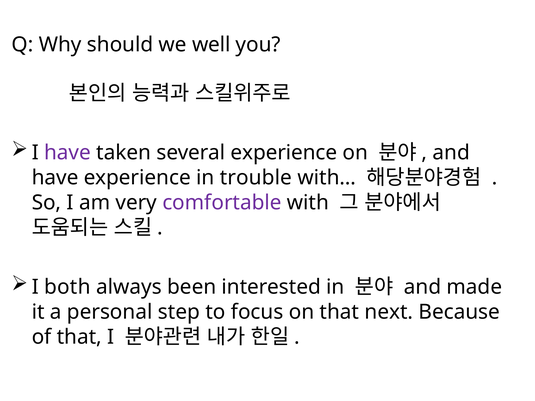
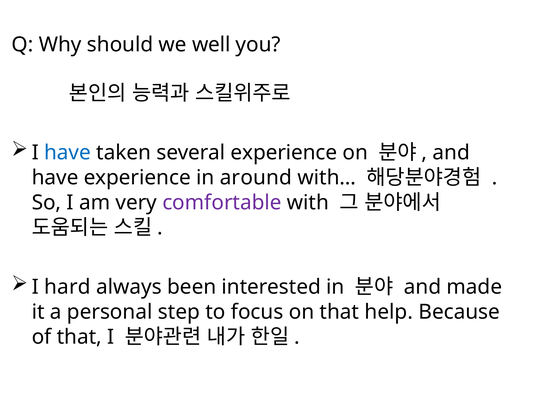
have at (67, 153) colour: purple -> blue
trouble: trouble -> around
both: both -> hard
next: next -> help
